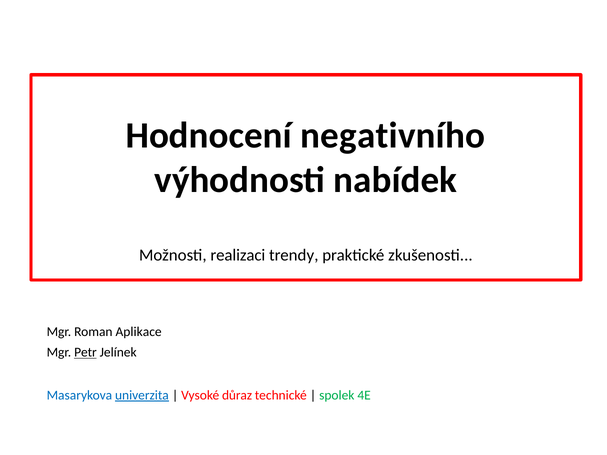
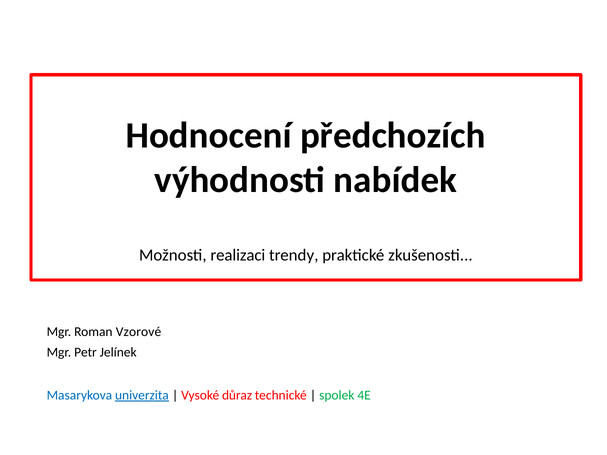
negativního: negativního -> předchozích
Aplikace: Aplikace -> Vzorové
Petr underline: present -> none
